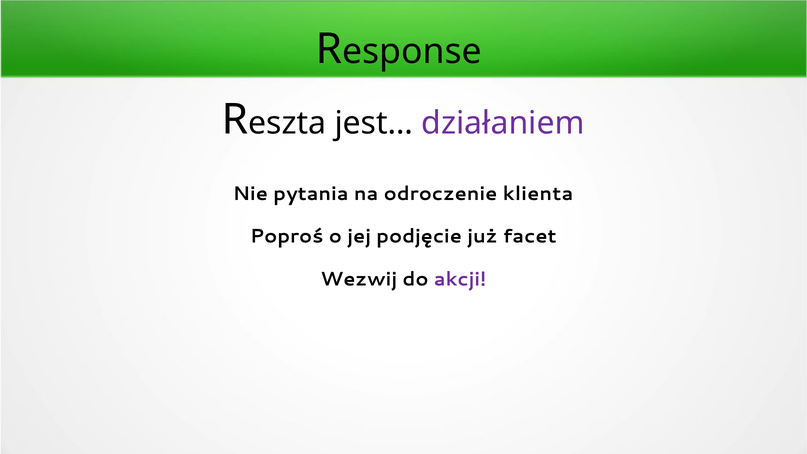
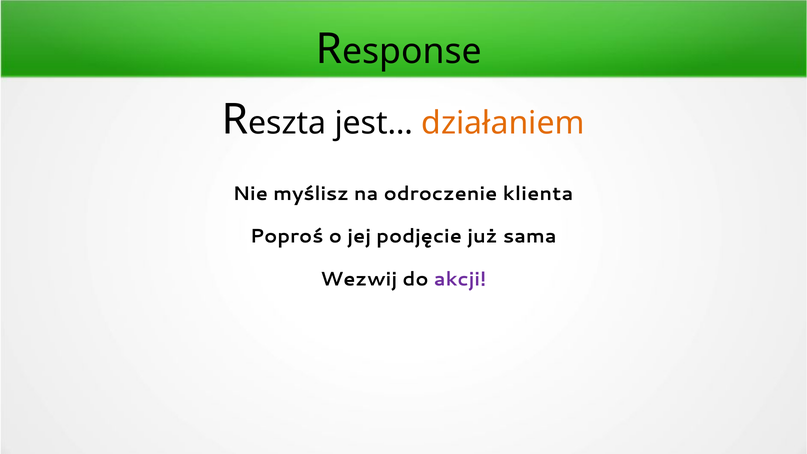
działaniem colour: purple -> orange
pytania: pytania -> myślisz
facet: facet -> sama
